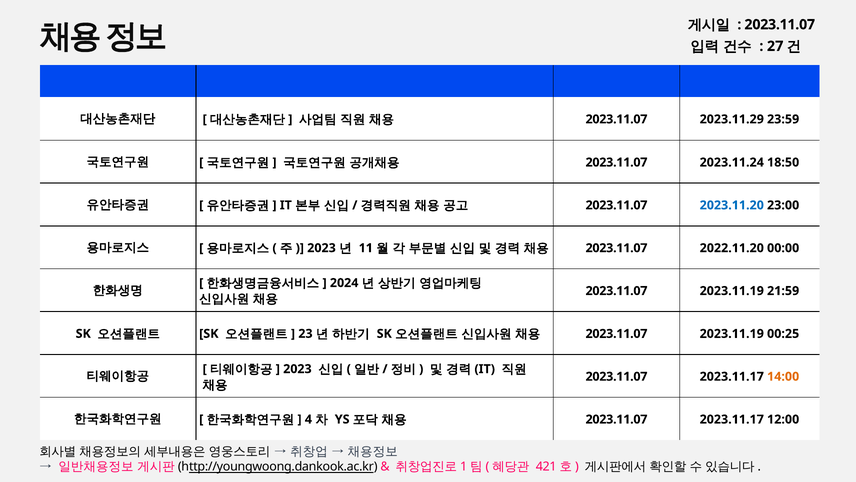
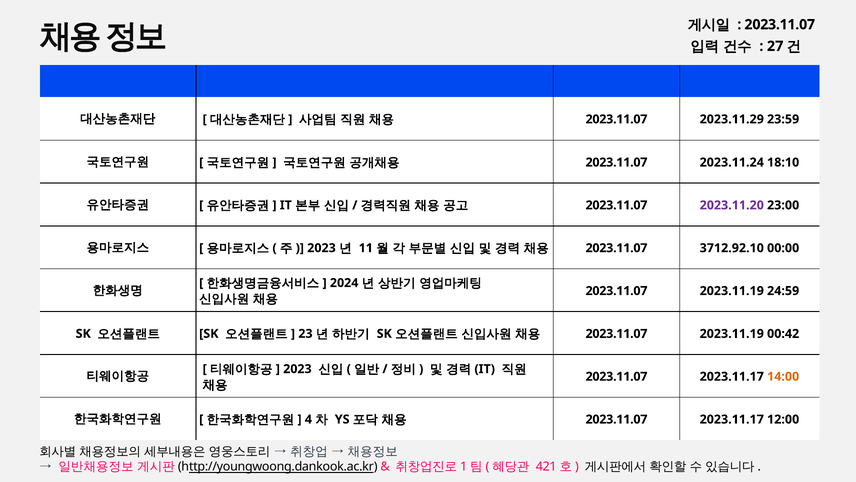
18:50: 18:50 -> 18:10
2023.11.20 colour: blue -> purple
2022.11.20: 2022.11.20 -> 3712.92.10
21:59: 21:59 -> 24:59
00:25: 00:25 -> 00:42
